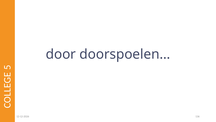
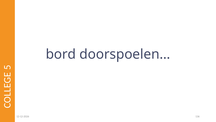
door: door -> bord
